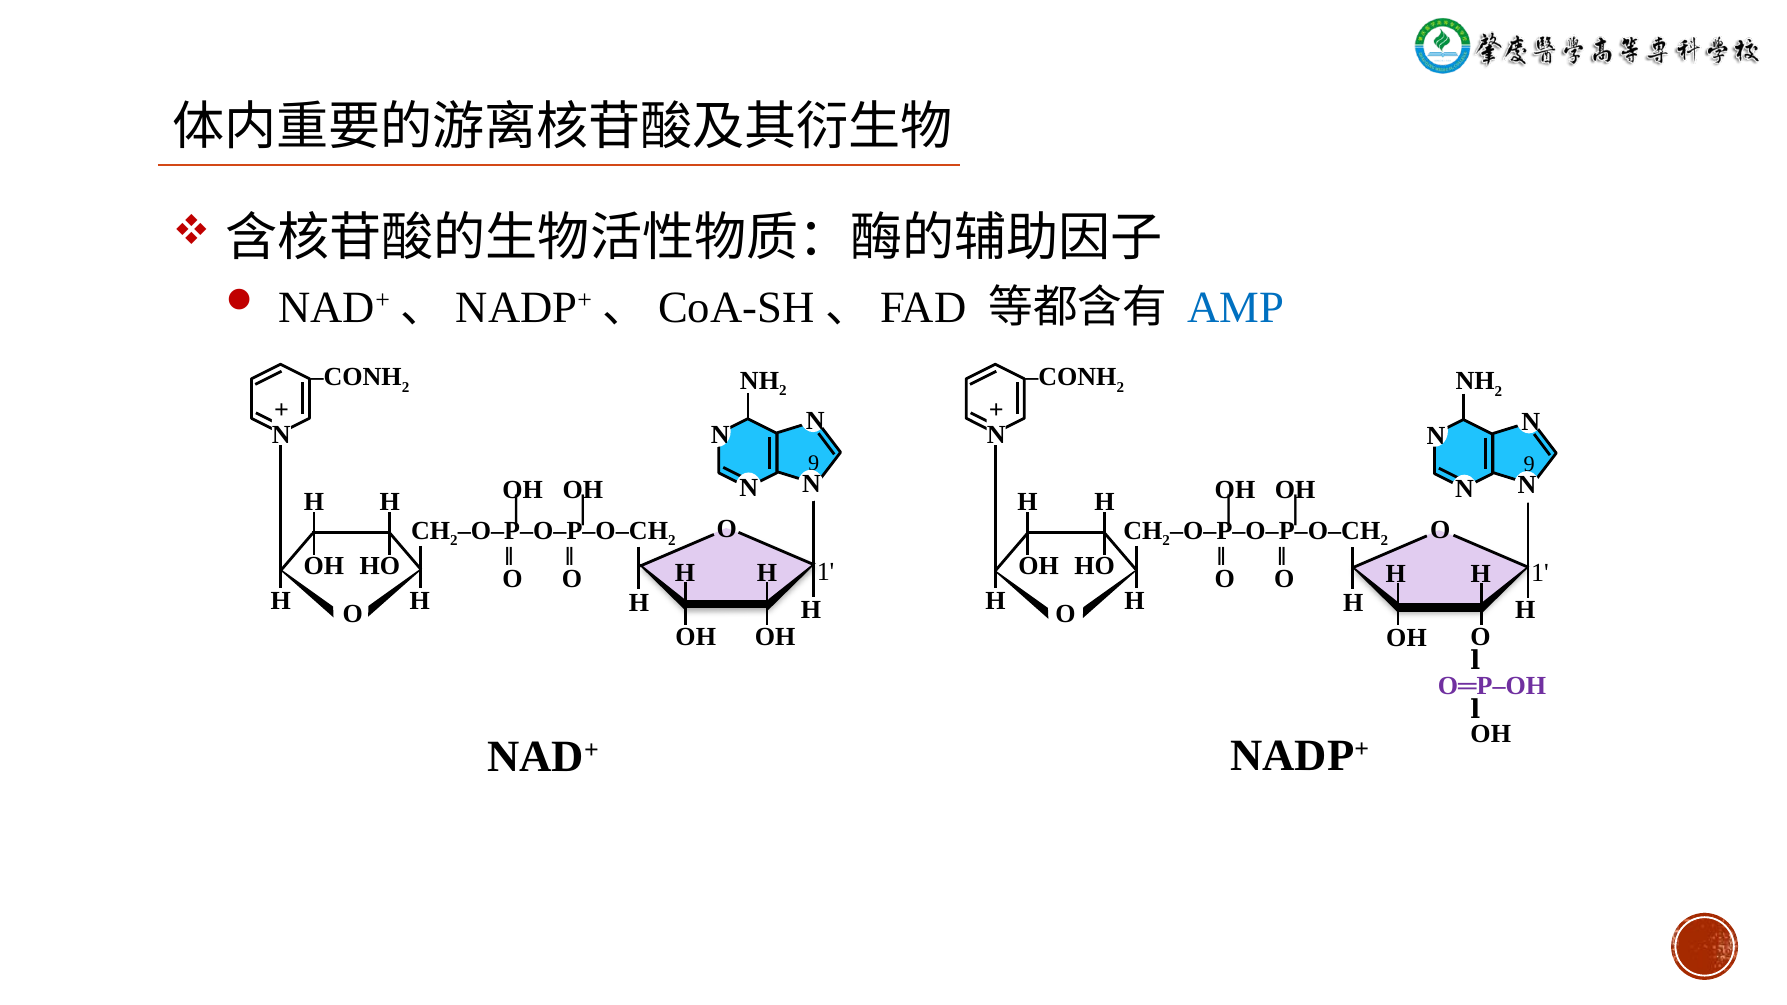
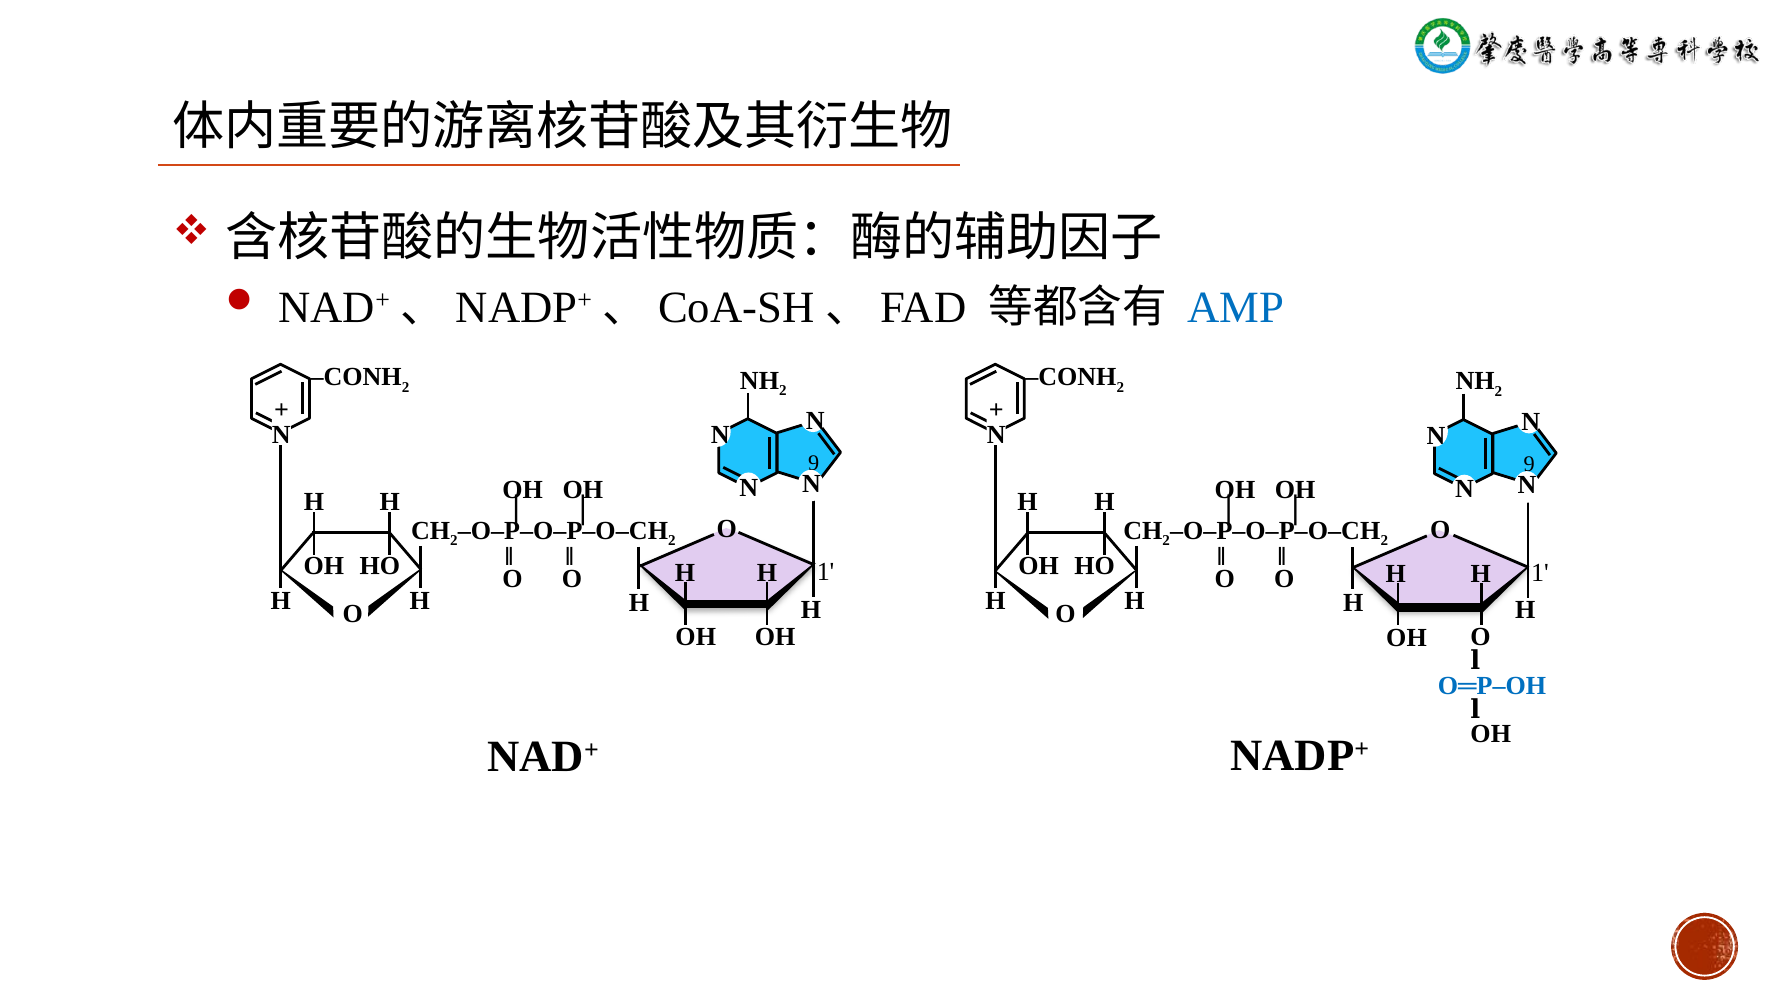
O═P‒OH colour: purple -> blue
